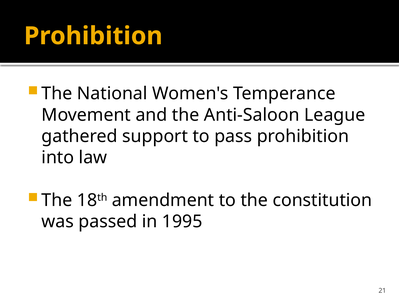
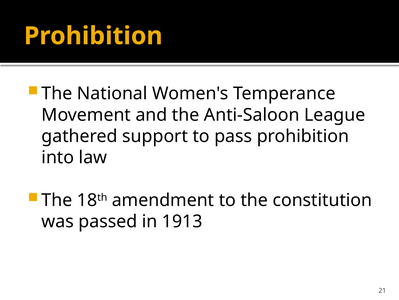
1995: 1995 -> 1913
